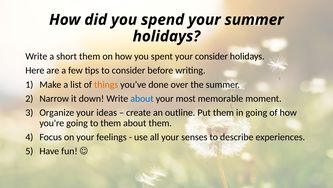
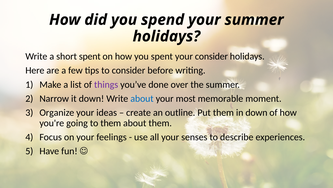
short them: them -> spent
things colour: orange -> purple
in going: going -> down
